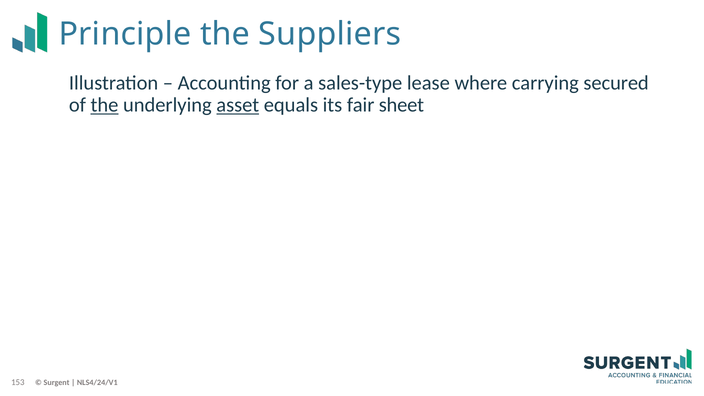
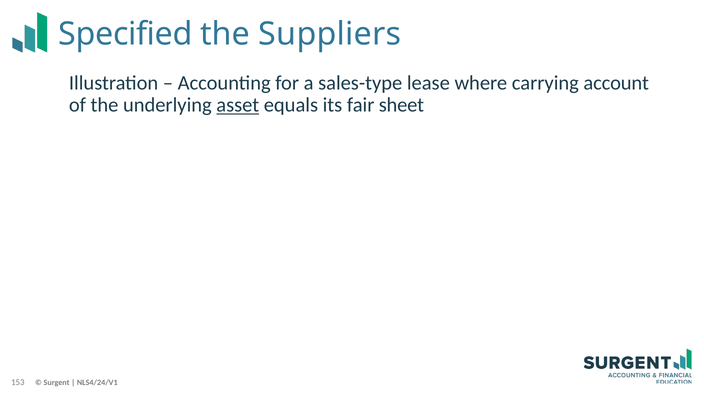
Principle: Principle -> Specified
secured: secured -> account
the at (105, 105) underline: present -> none
